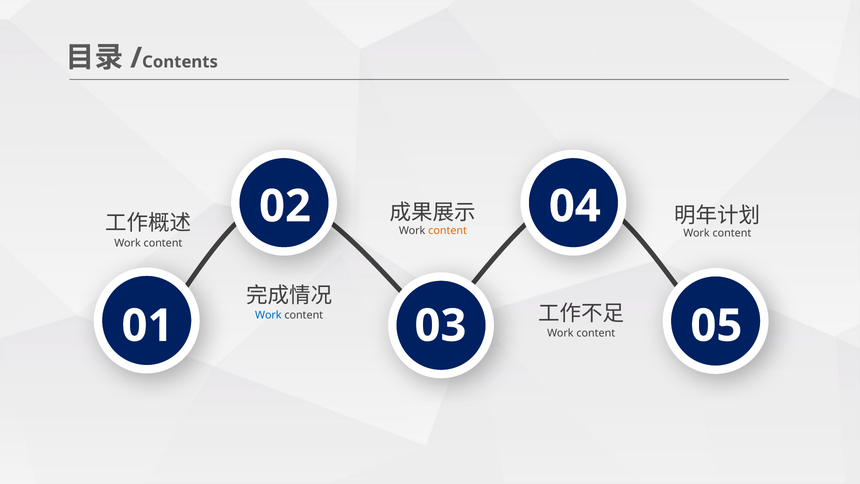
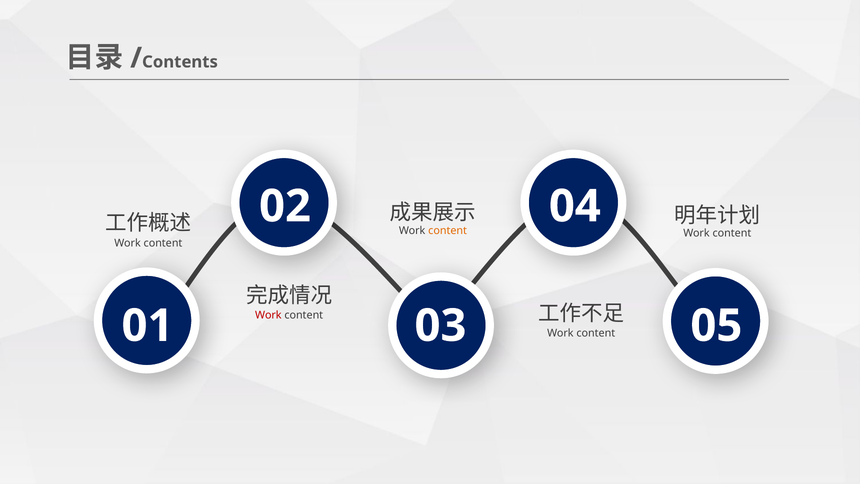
Work at (268, 315) colour: blue -> red
